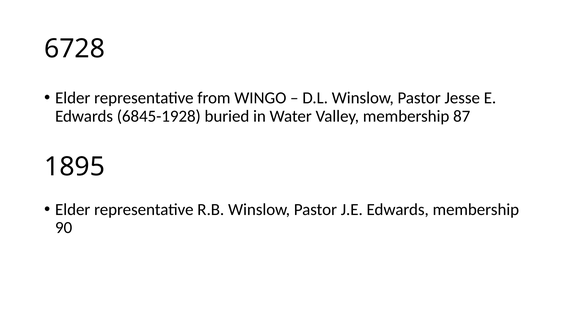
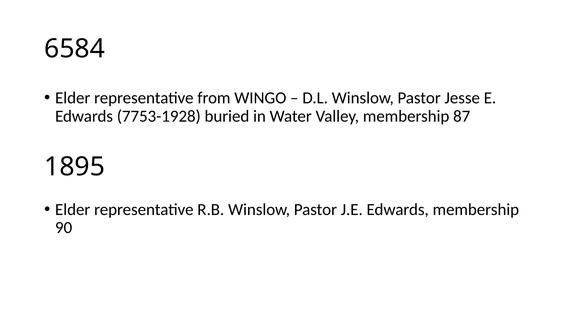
6728: 6728 -> 6584
6845-1928: 6845-1928 -> 7753-1928
